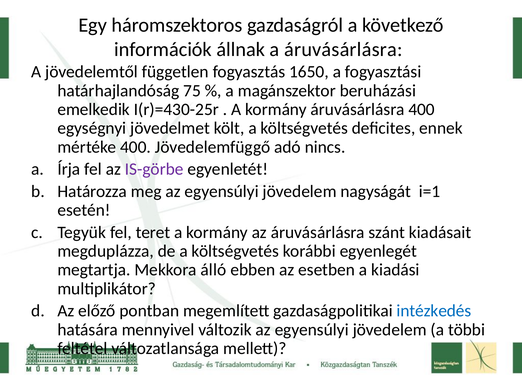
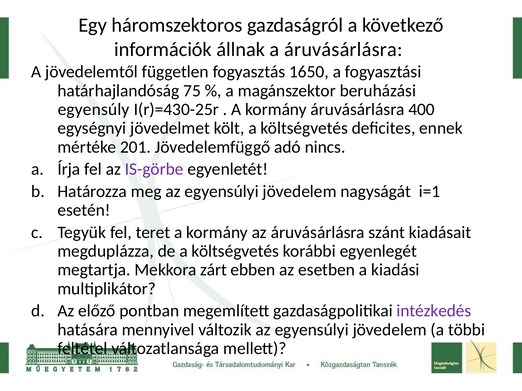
emelkedik: emelkedik -> egyensúly
mértéke 400: 400 -> 201
álló: álló -> zárt
intézkedés colour: blue -> purple
